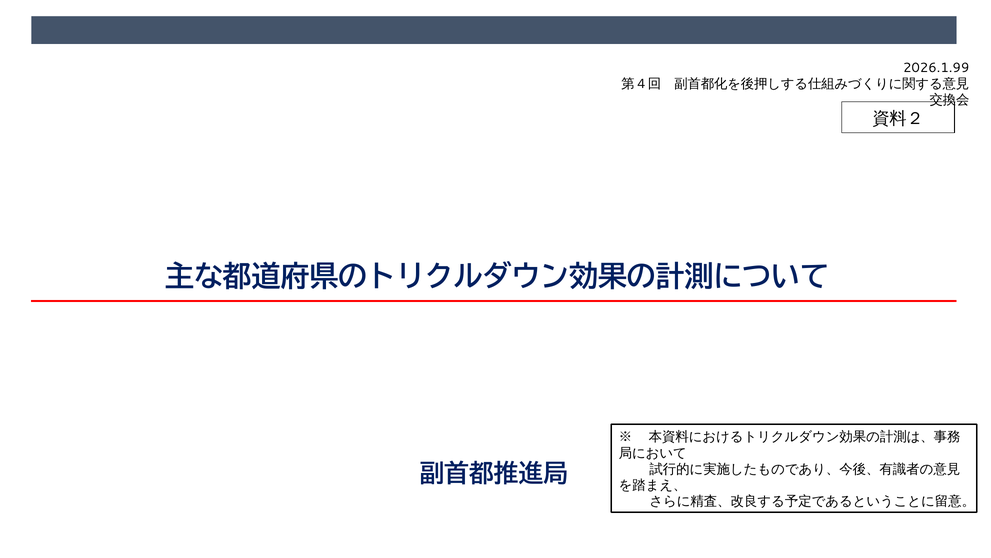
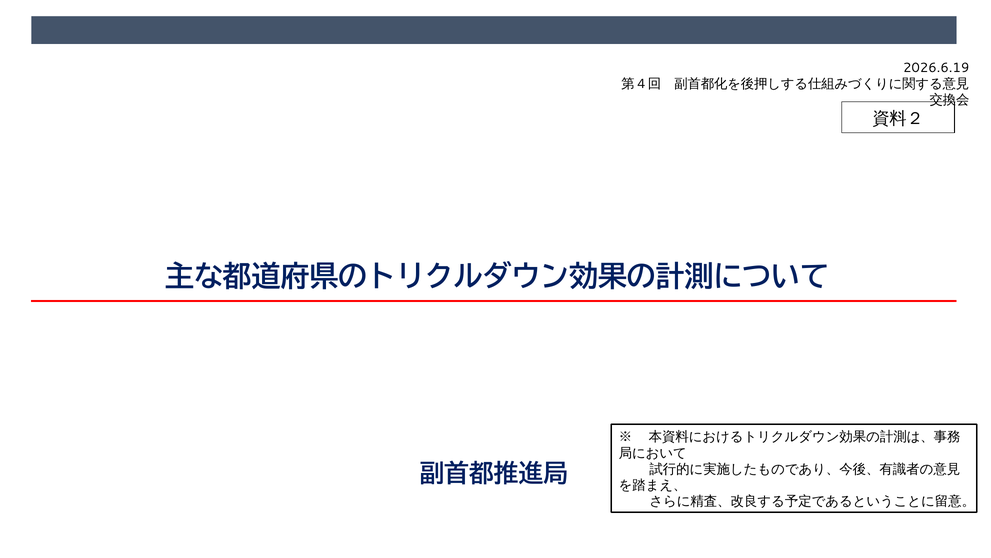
2026.1.99: 2026.1.99 -> 2026.6.19
